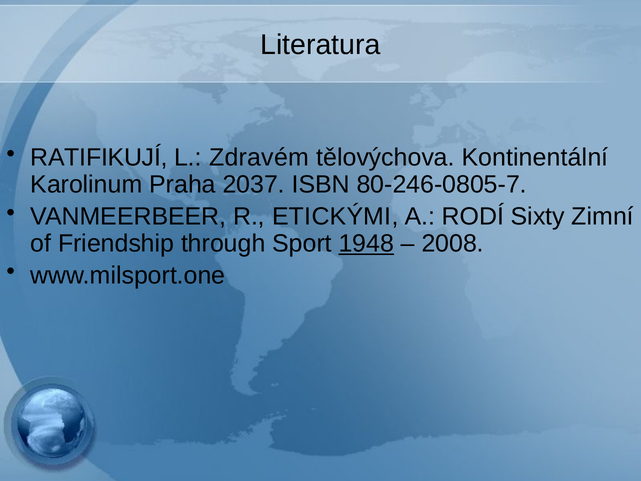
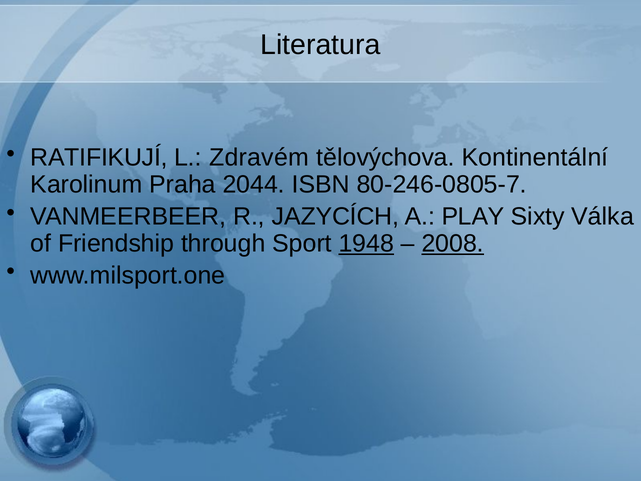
2037: 2037 -> 2044
ETICKÝMI: ETICKÝMI -> JAZYCÍCH
RODÍ: RODÍ -> PLAY
Zimní: Zimní -> Válka
2008 underline: none -> present
